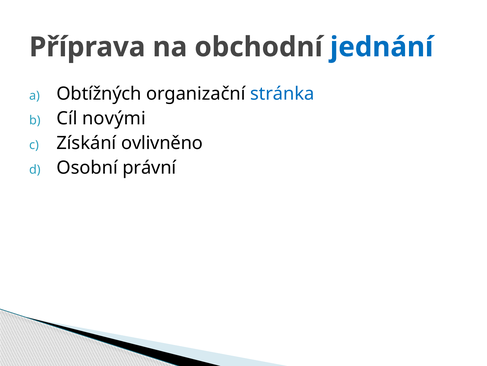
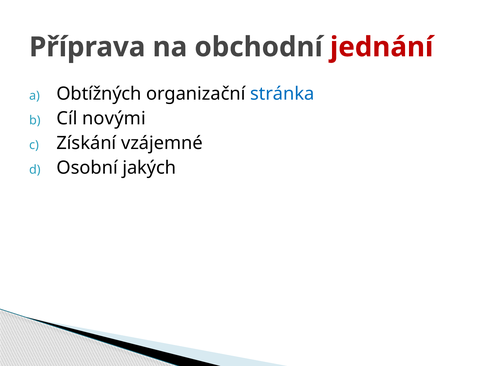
jednání colour: blue -> red
ovlivněno: ovlivněno -> vzájemné
právní: právní -> jakých
